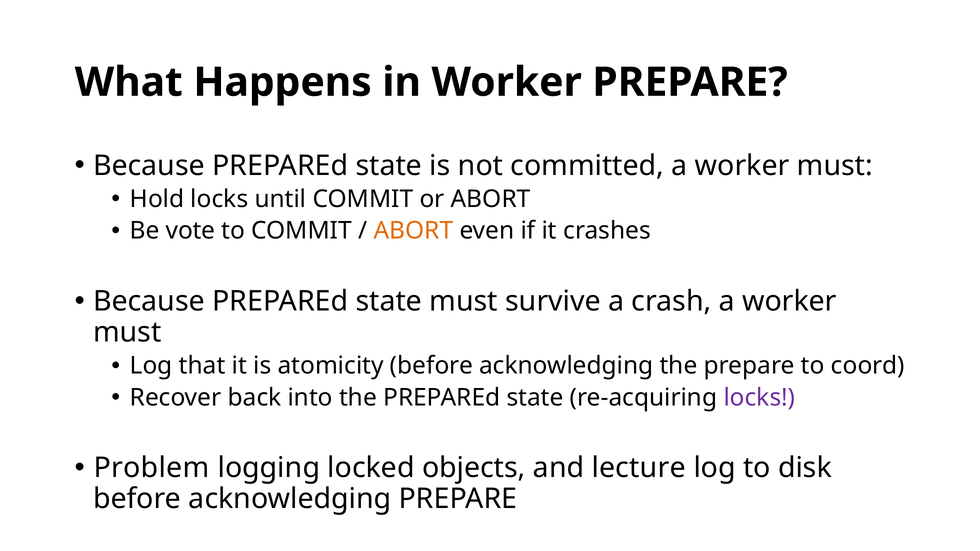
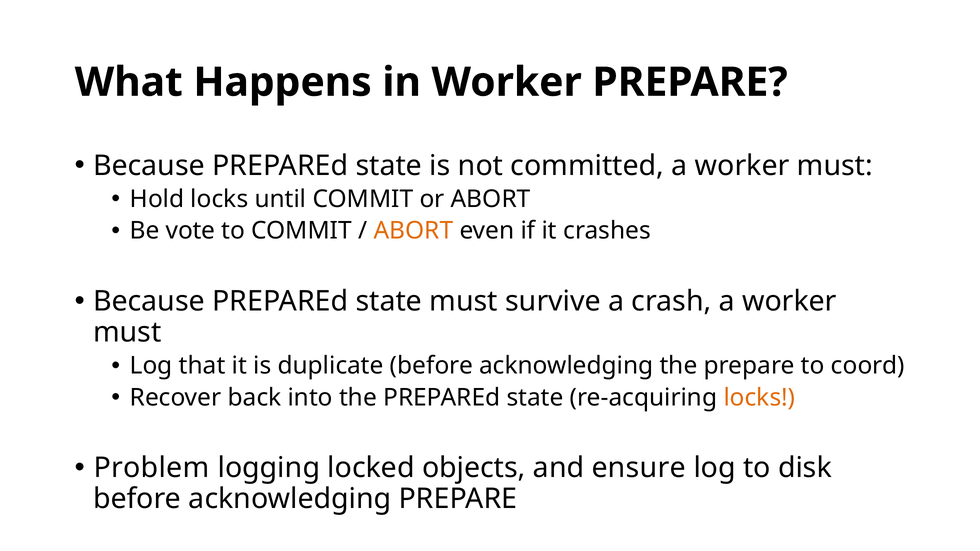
atomicity: atomicity -> duplicate
locks at (759, 398) colour: purple -> orange
lecture: lecture -> ensure
